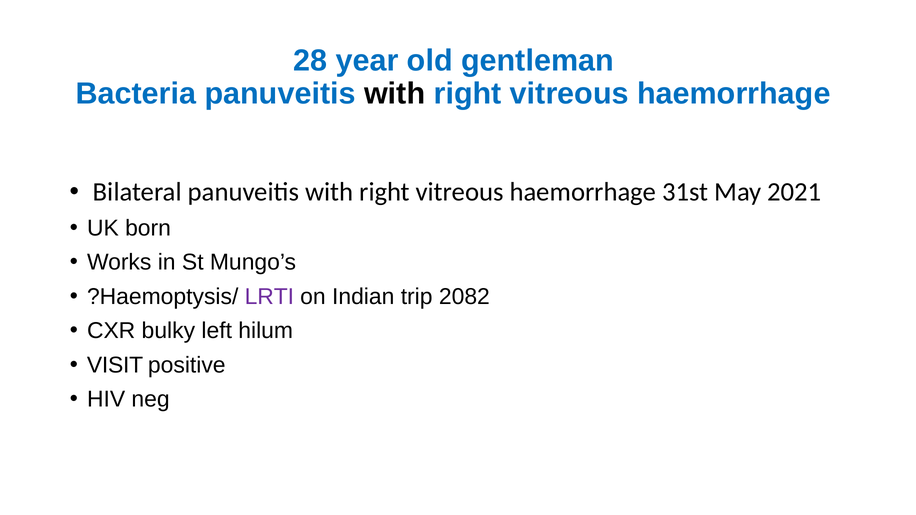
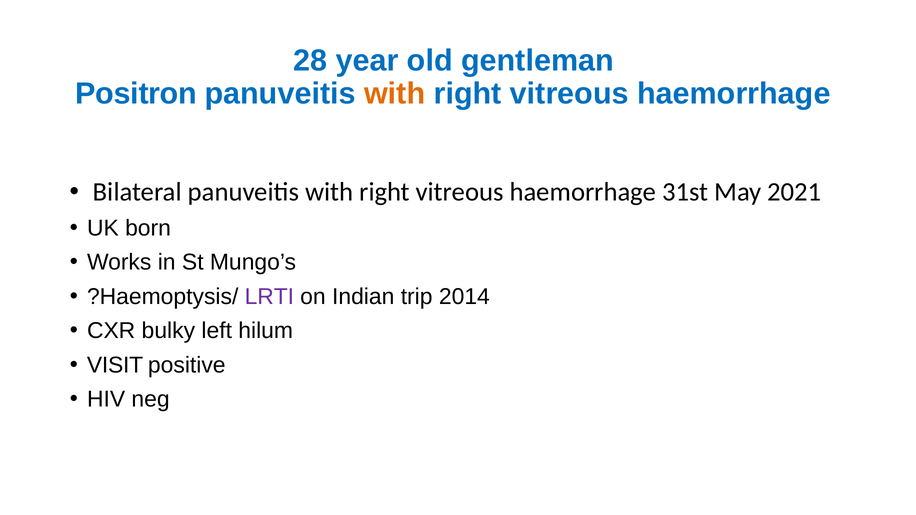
Bacteria: Bacteria -> Positron
with at (395, 94) colour: black -> orange
2082: 2082 -> 2014
